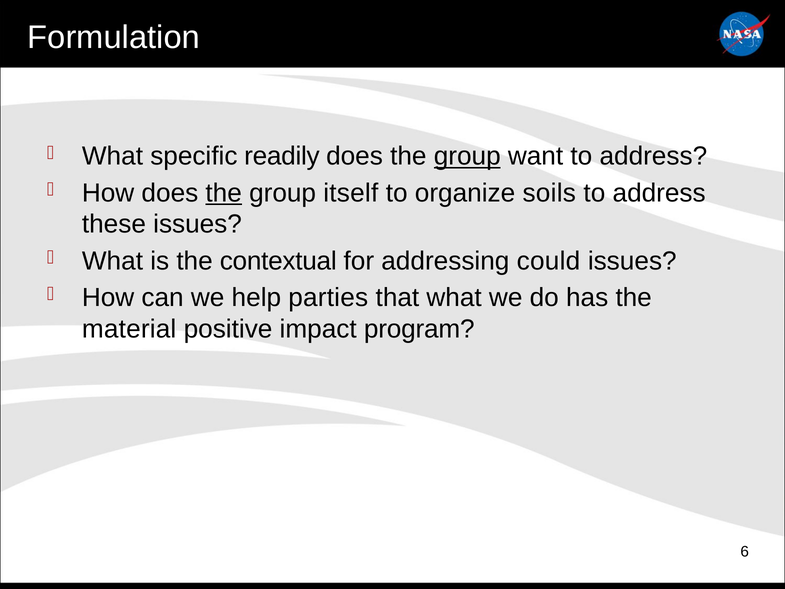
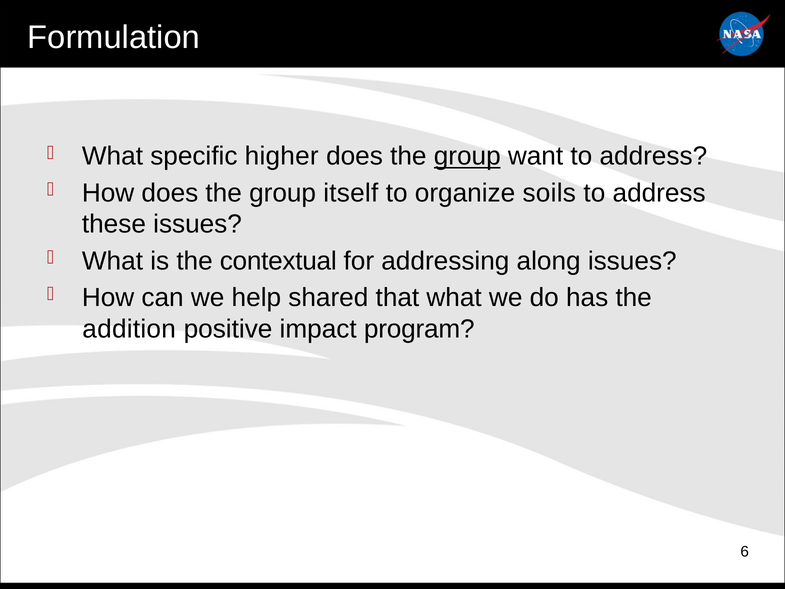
readily: readily -> higher
the at (224, 193) underline: present -> none
could: could -> along
parties: parties -> shared
material: material -> addition
